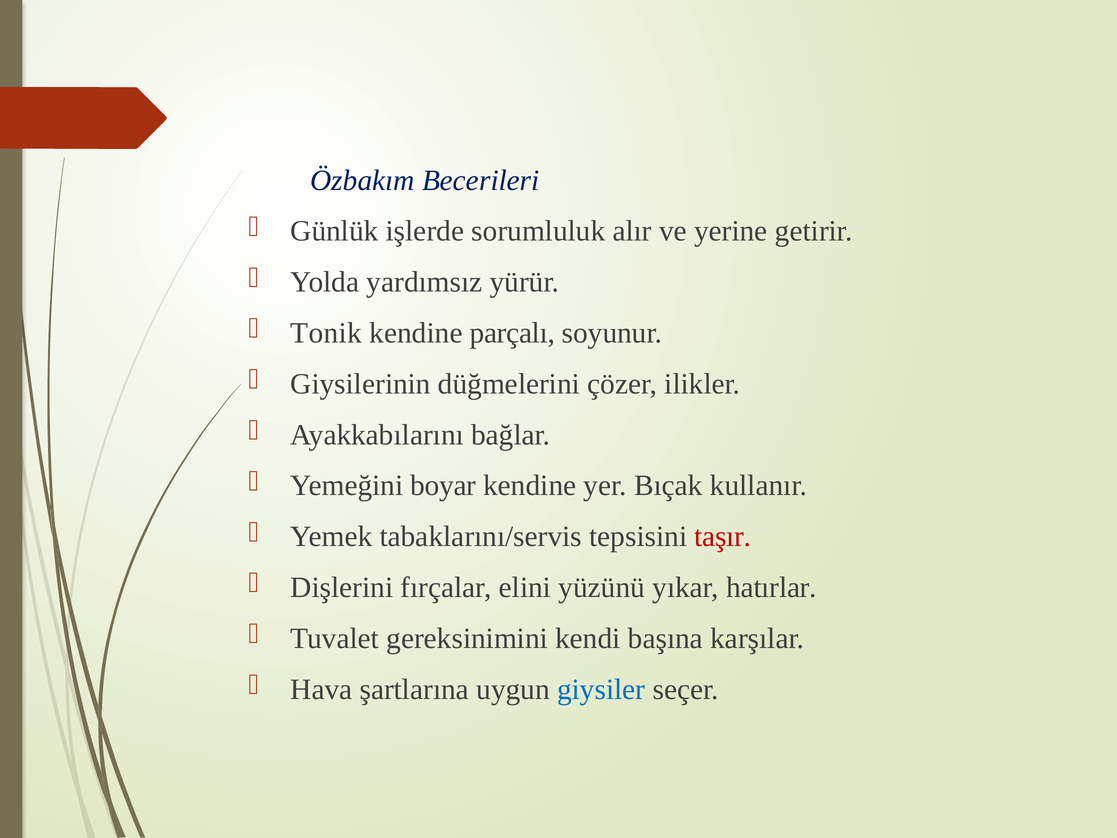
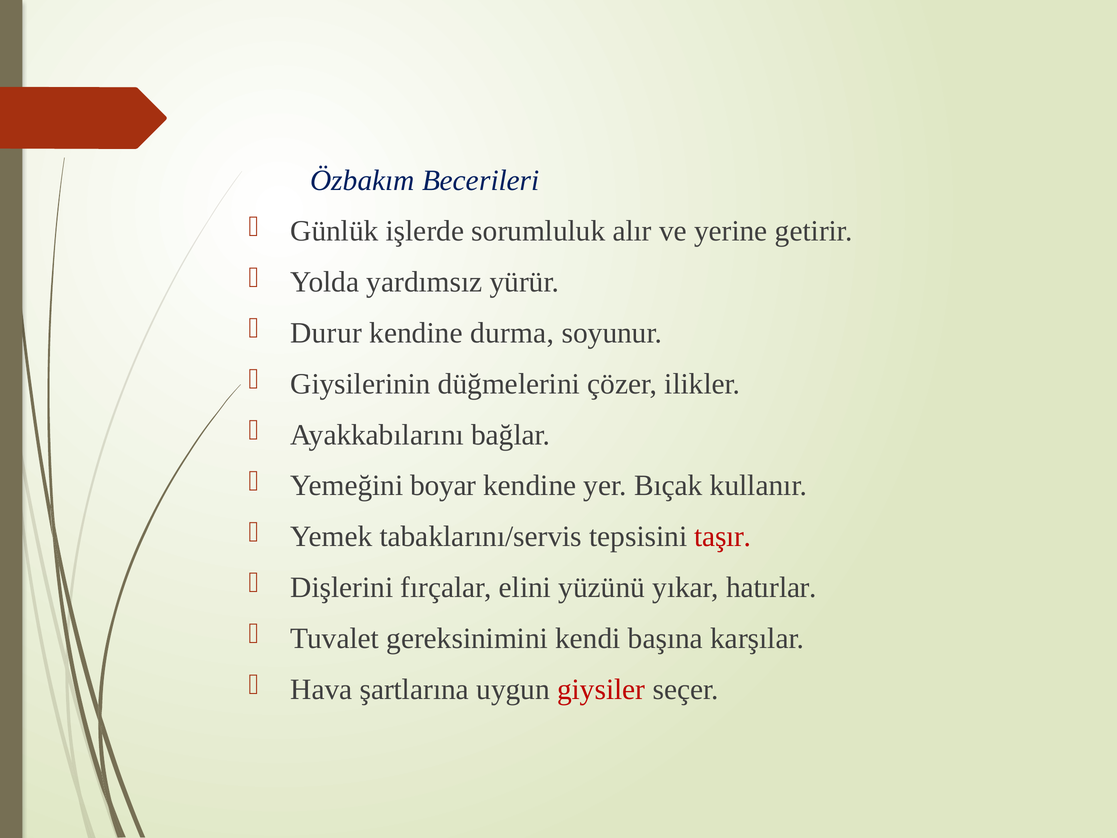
Tonik: Tonik -> Durur
parçalı: parçalı -> durma
giysiler colour: blue -> red
